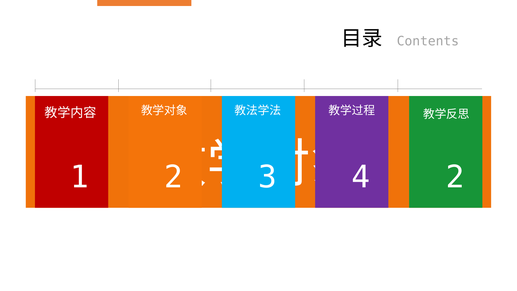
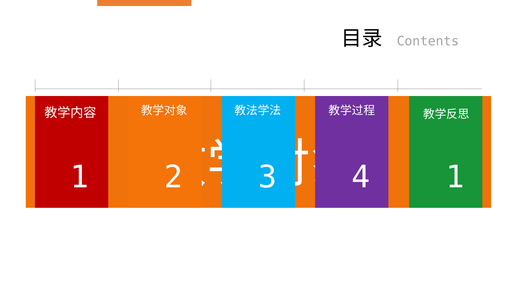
2 at (455, 177): 2 -> 1
